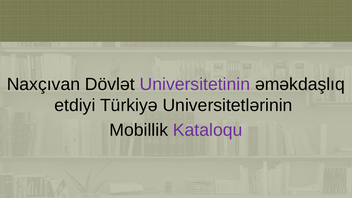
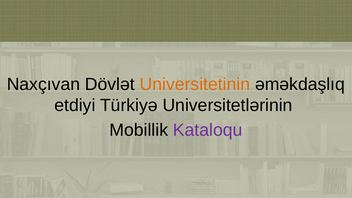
Universitetinin colour: purple -> orange
